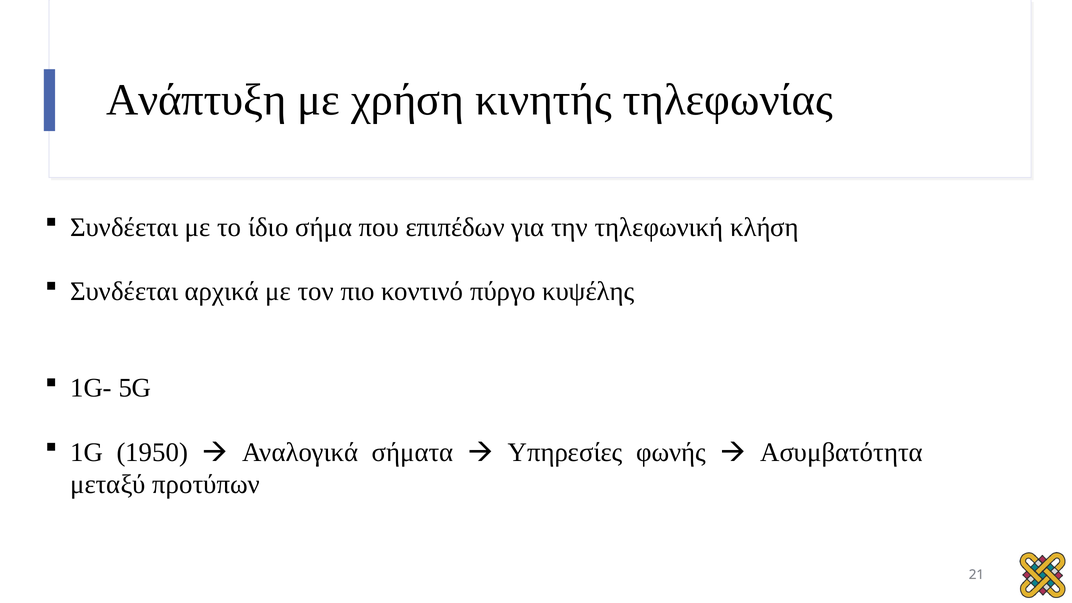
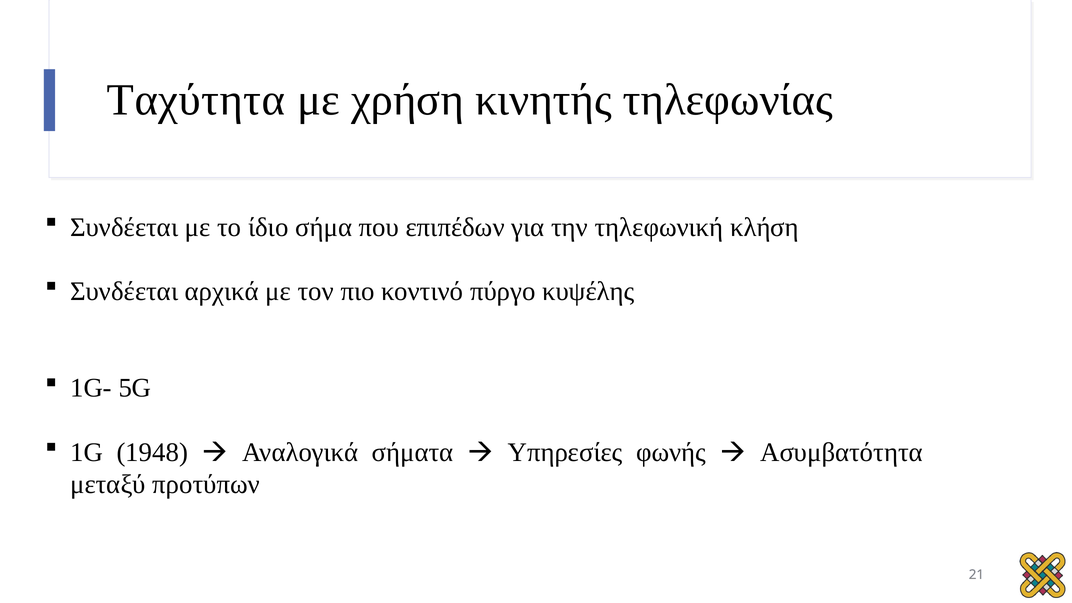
Ανάπτυξη: Ανάπτυξη -> Ταχύτητα
1950: 1950 -> 1948
